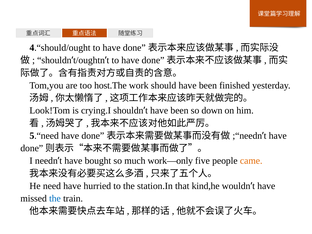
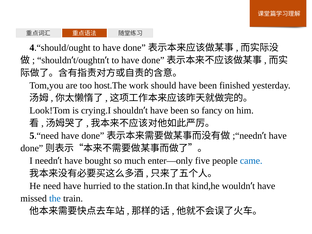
down: down -> fancy
work—only: work—only -> enter—only
came colour: orange -> blue
